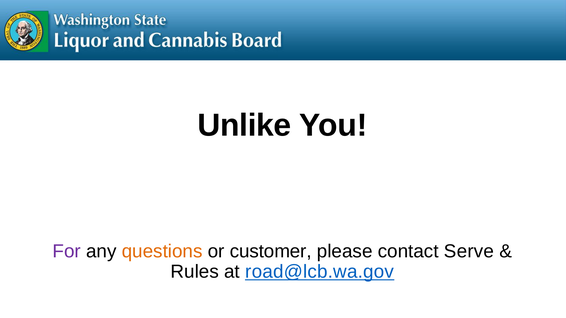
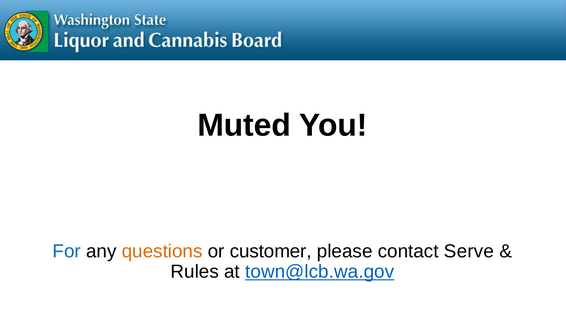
Unlike: Unlike -> Muted
For colour: purple -> blue
road@lcb.wa.gov: road@lcb.wa.gov -> town@lcb.wa.gov
